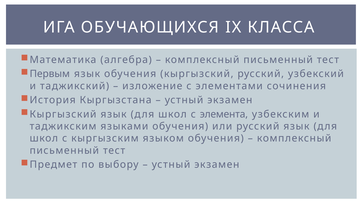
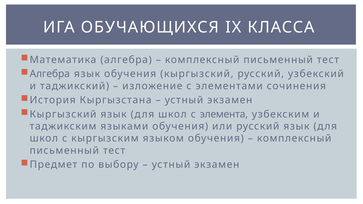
Первым at (50, 74): Первым -> Алгебра
